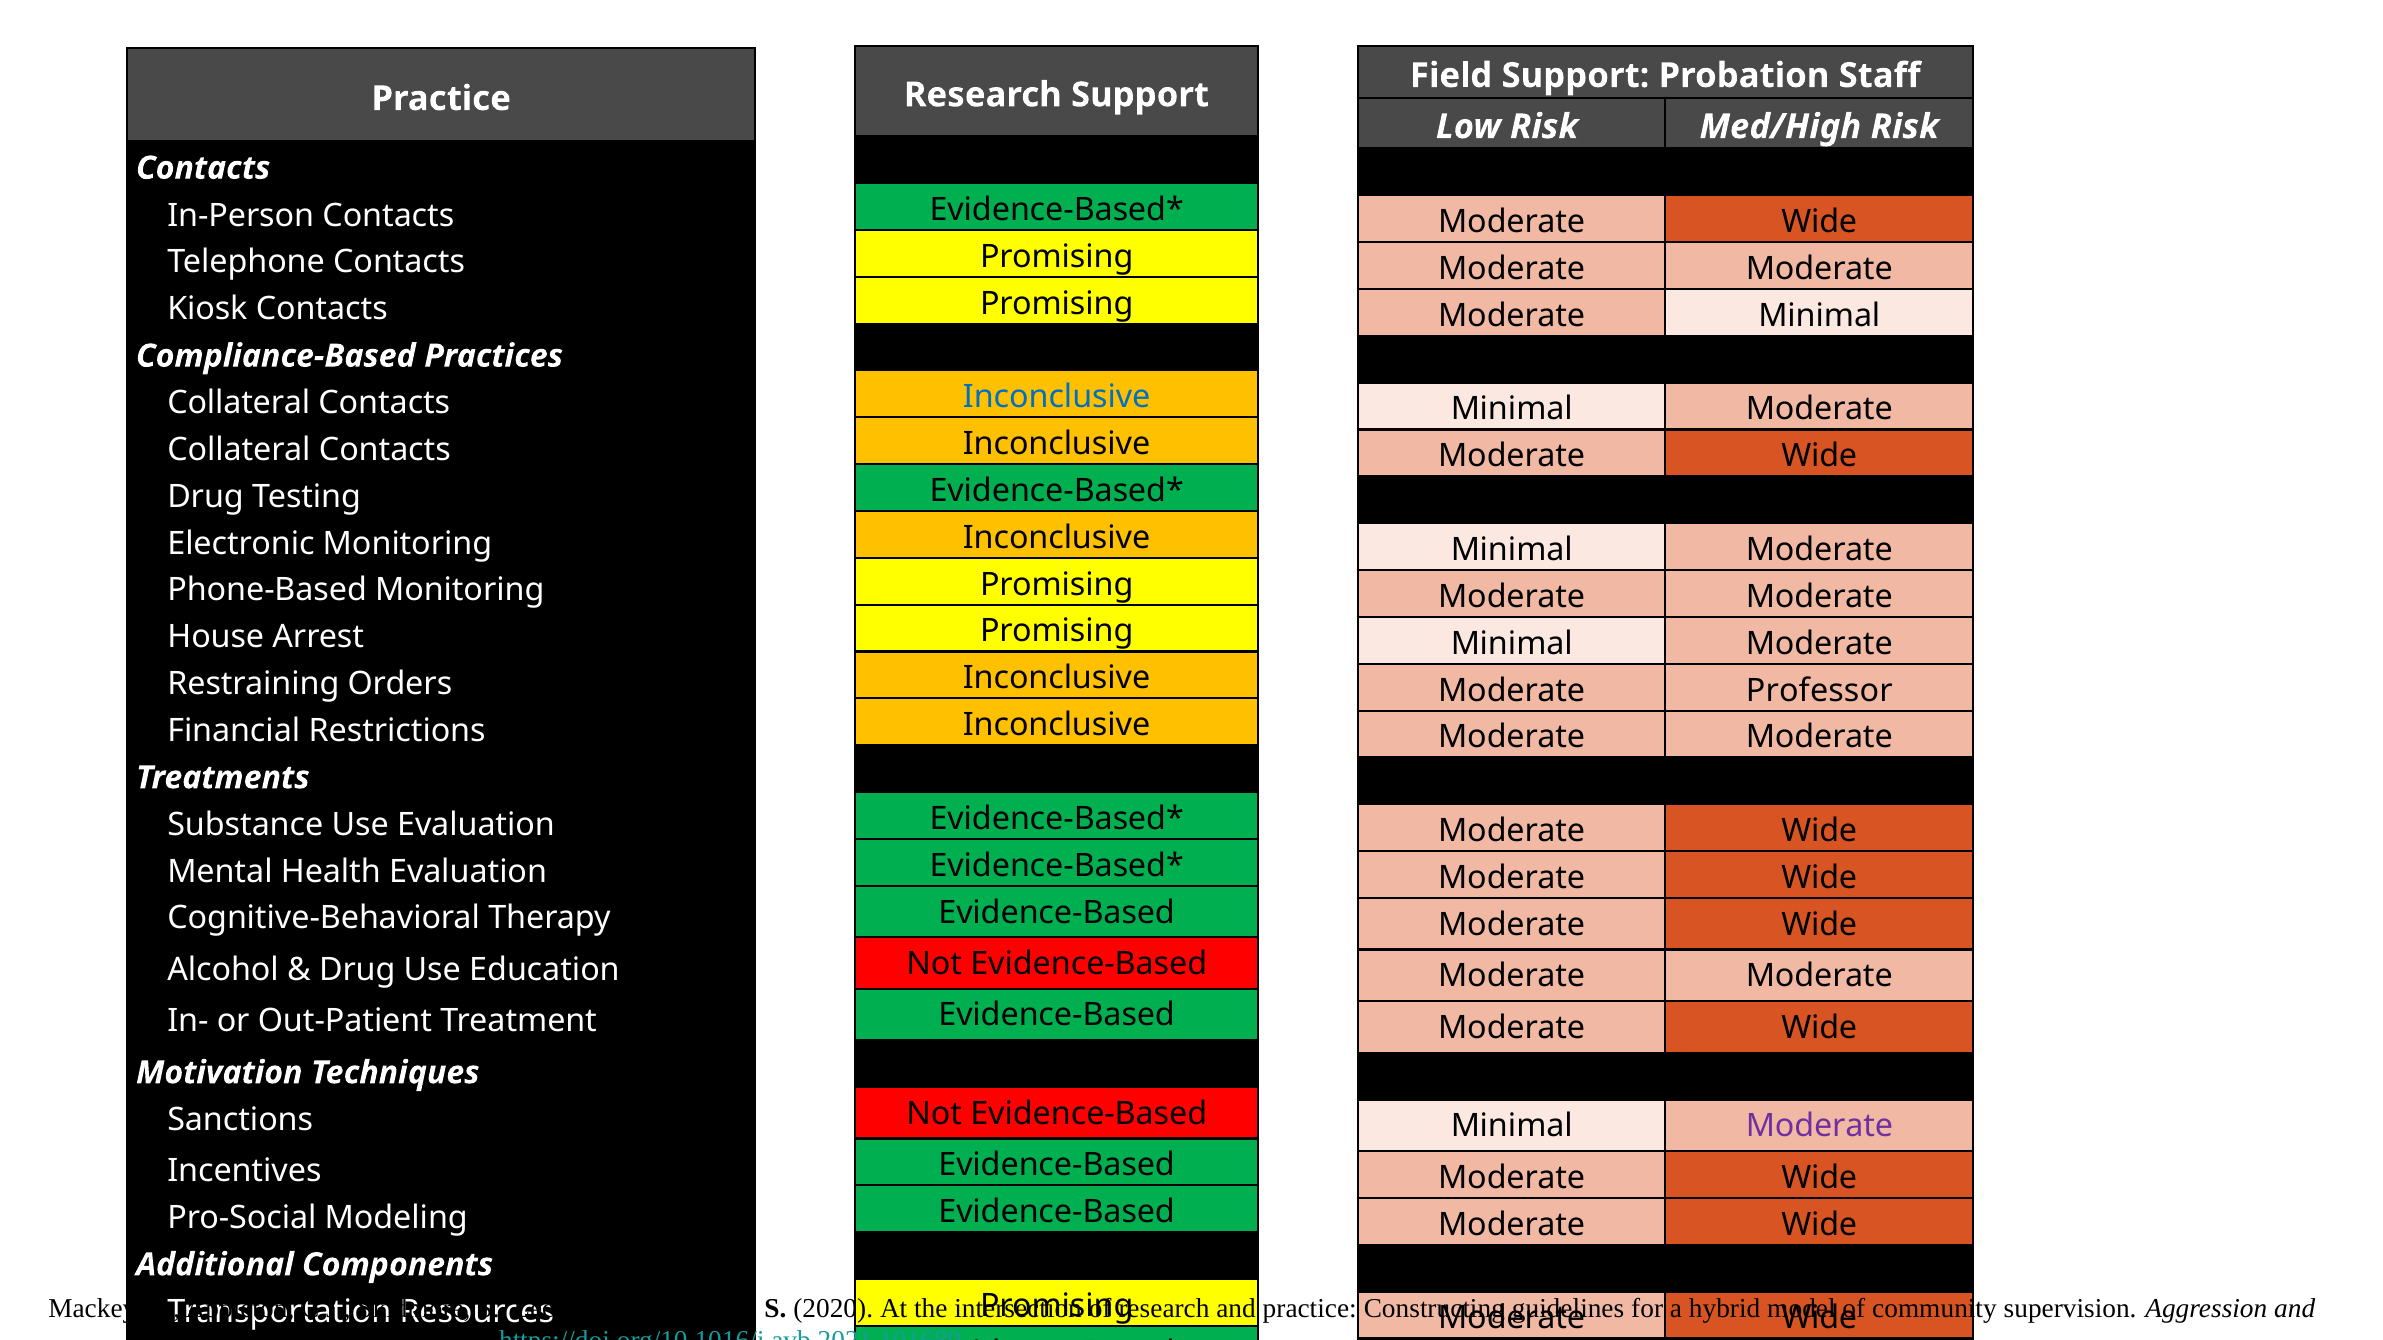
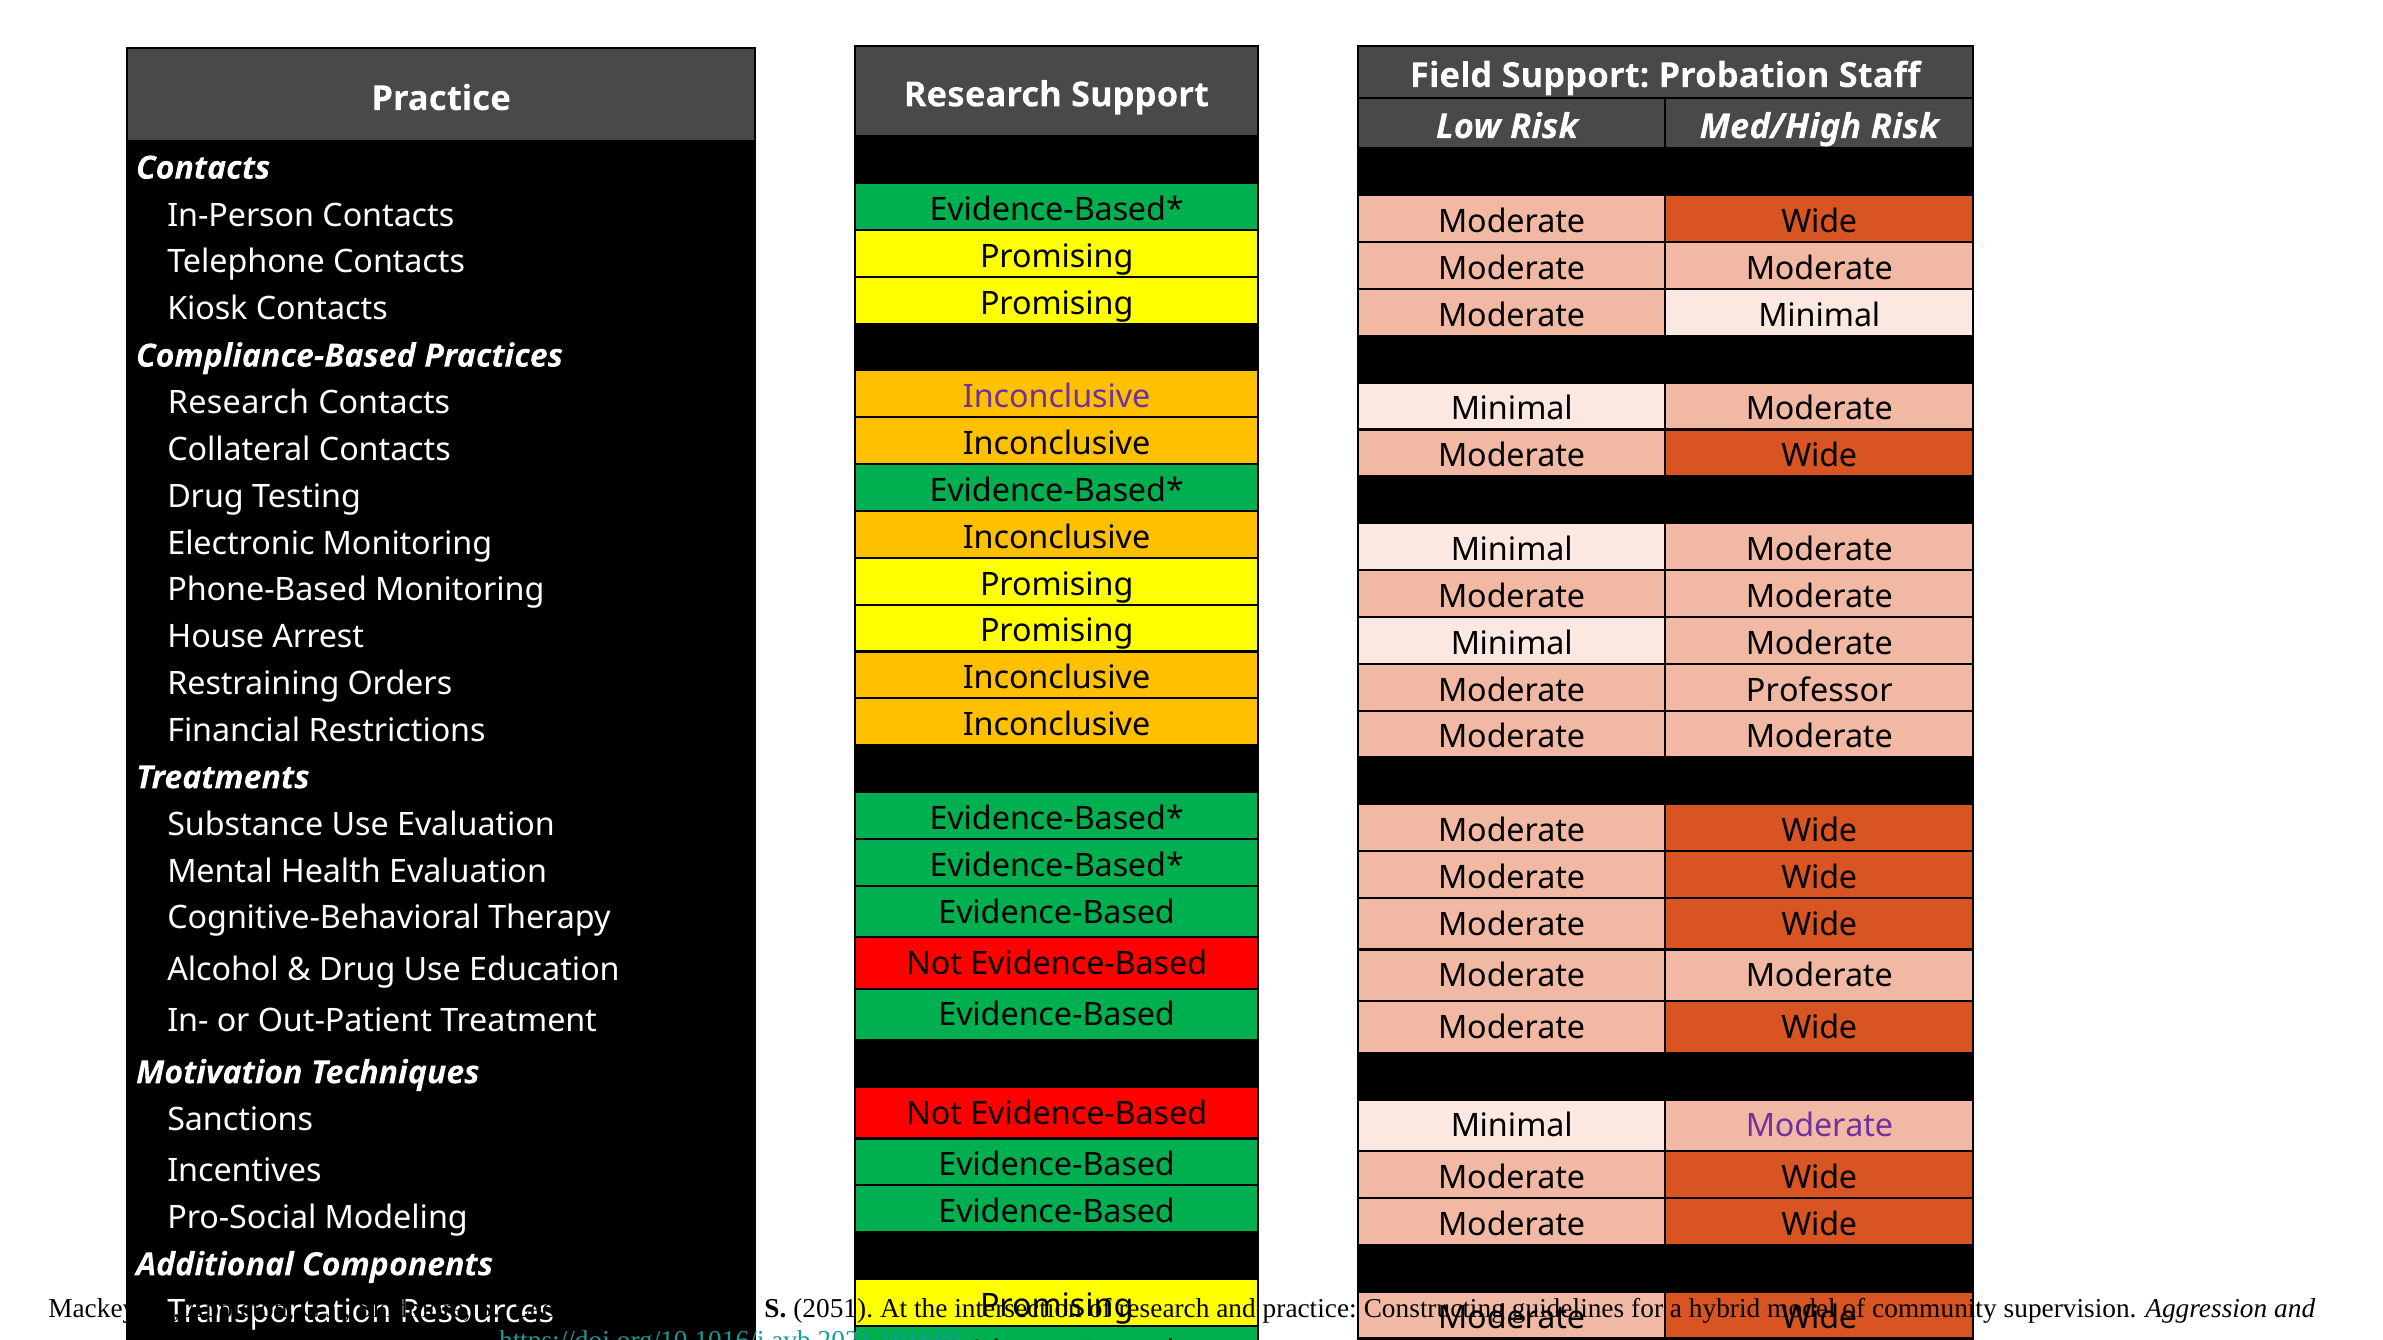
Inconclusive at (1057, 397) colour: blue -> purple
Collateral at (239, 403): Collateral -> Research
2020: 2020 -> 2051
